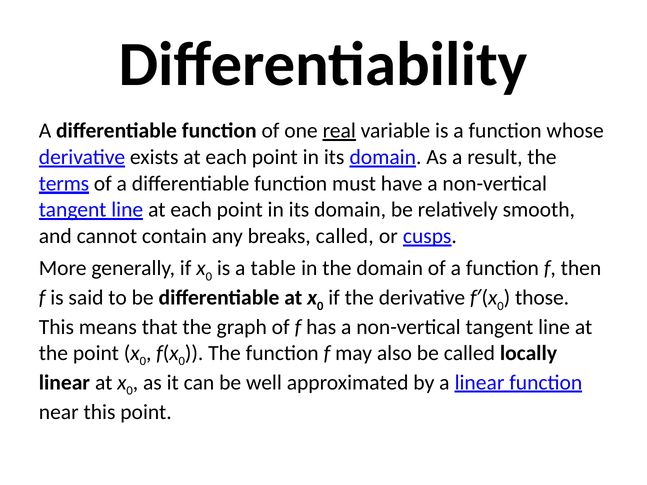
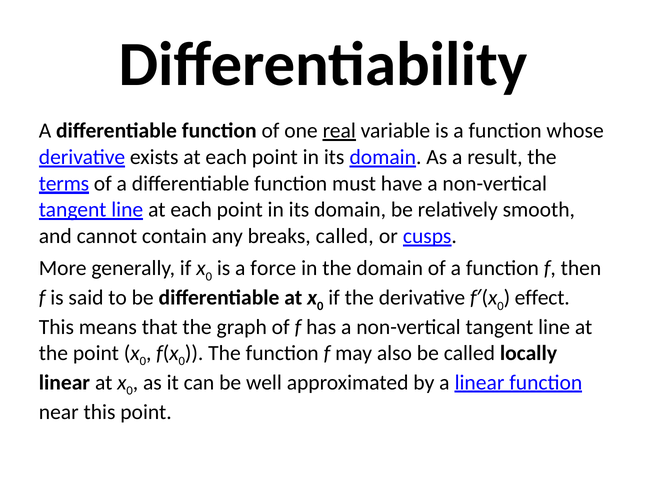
table: table -> force
those: those -> effect
